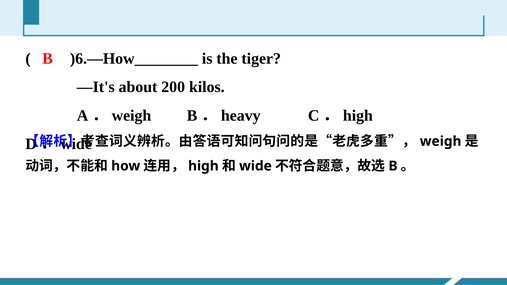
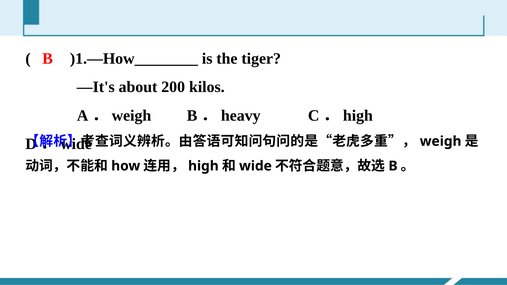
)6.—How________: )6.—How________ -> )1.—How________
